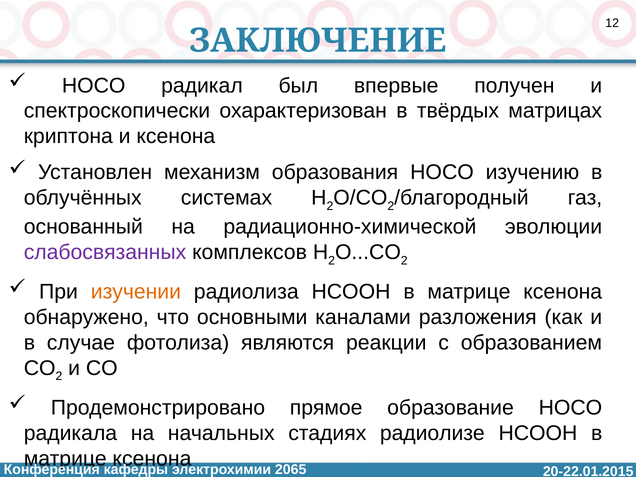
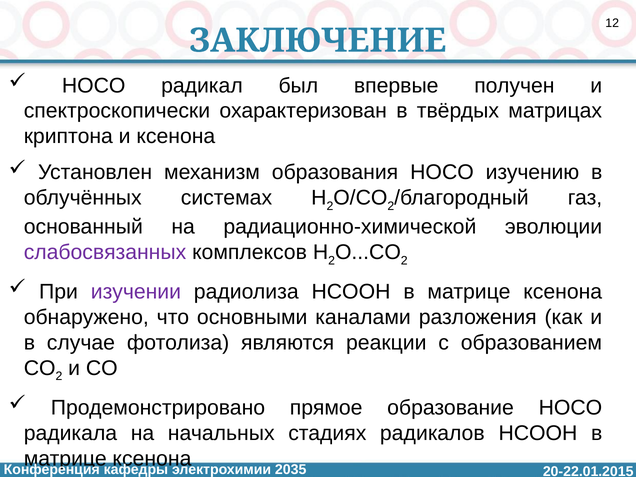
изучении colour: orange -> purple
радиолизе: радиолизе -> радикалов
2065: 2065 -> 2035
